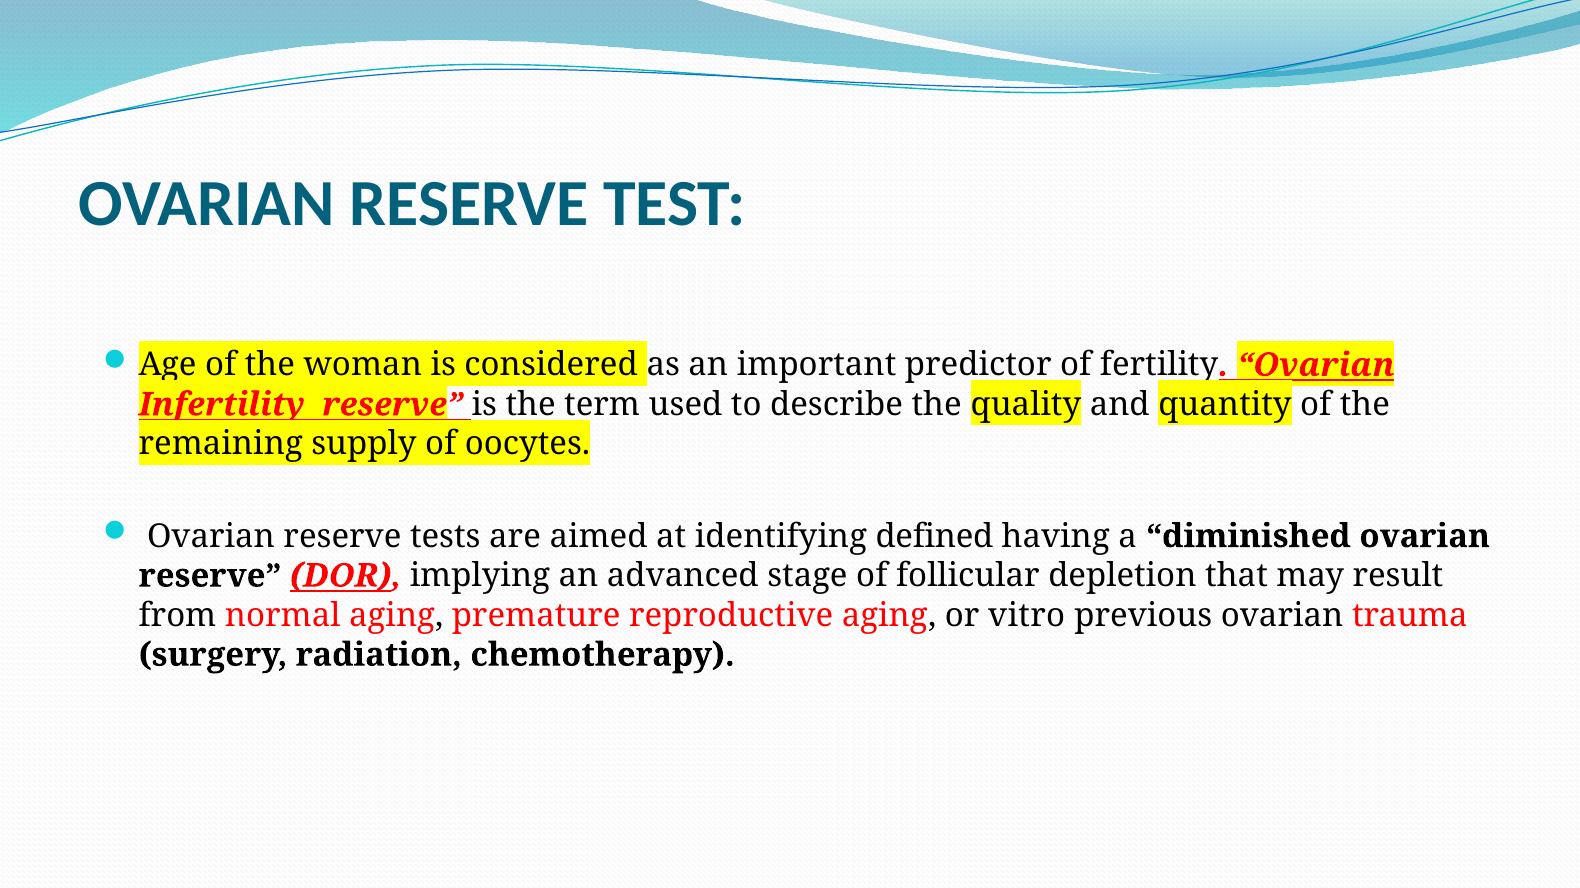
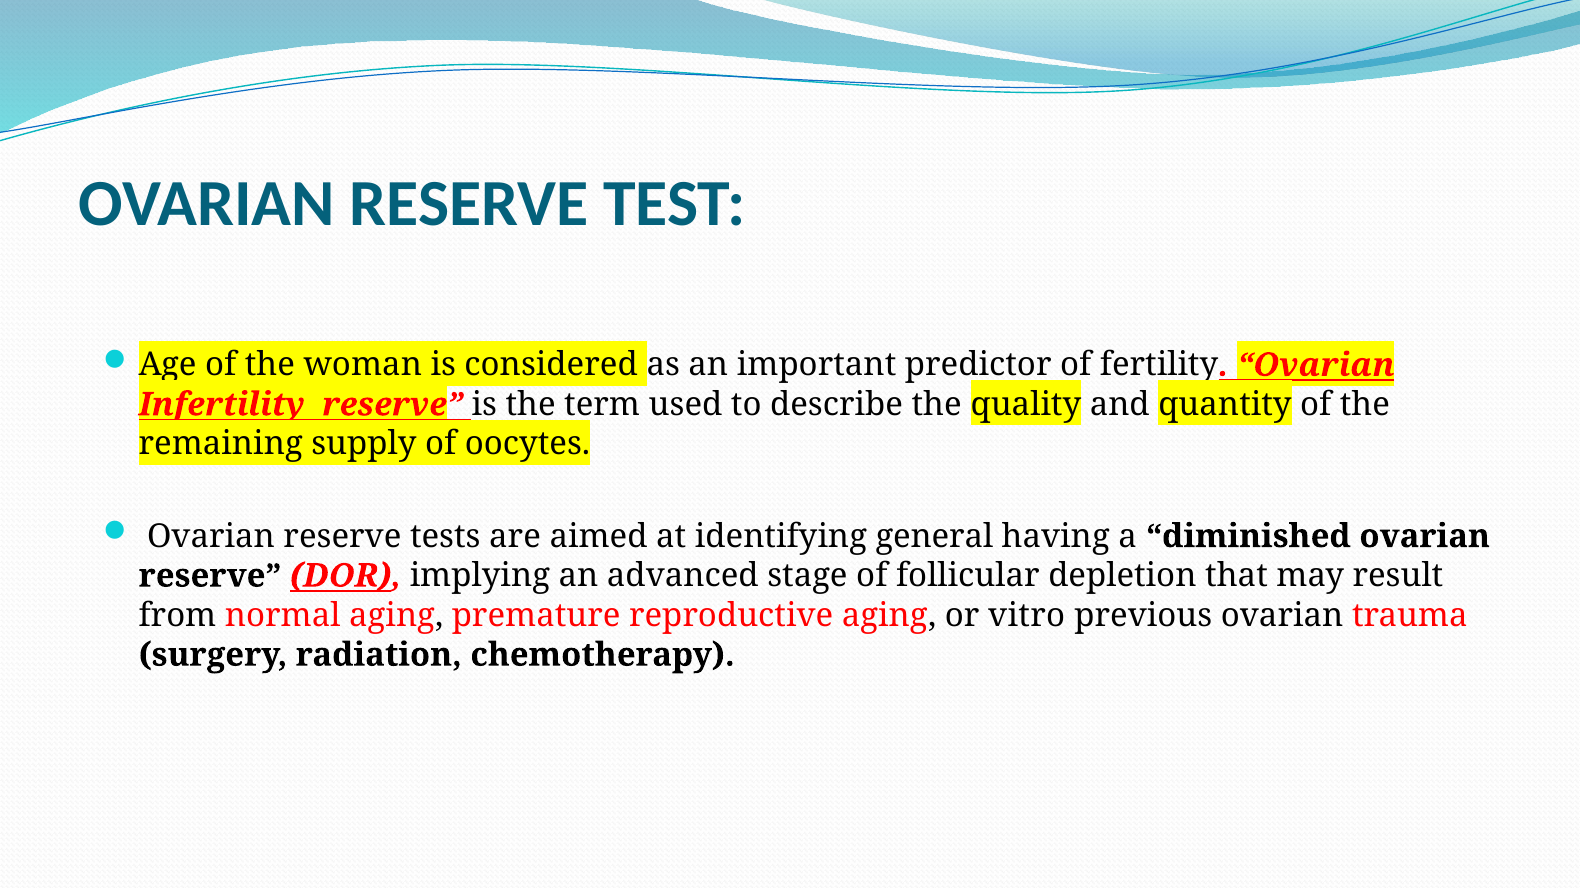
defined: defined -> general
